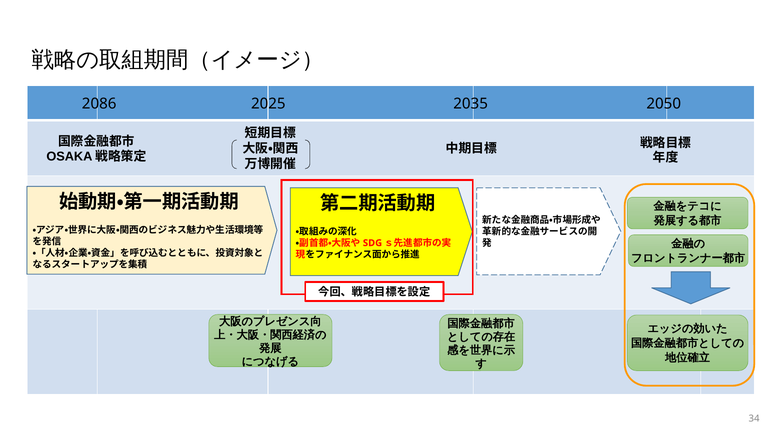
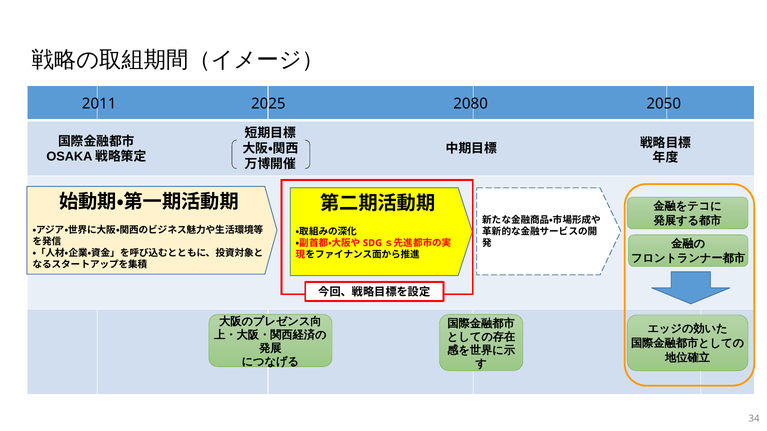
2086: 2086 -> 2011
2035: 2035 -> 2080
